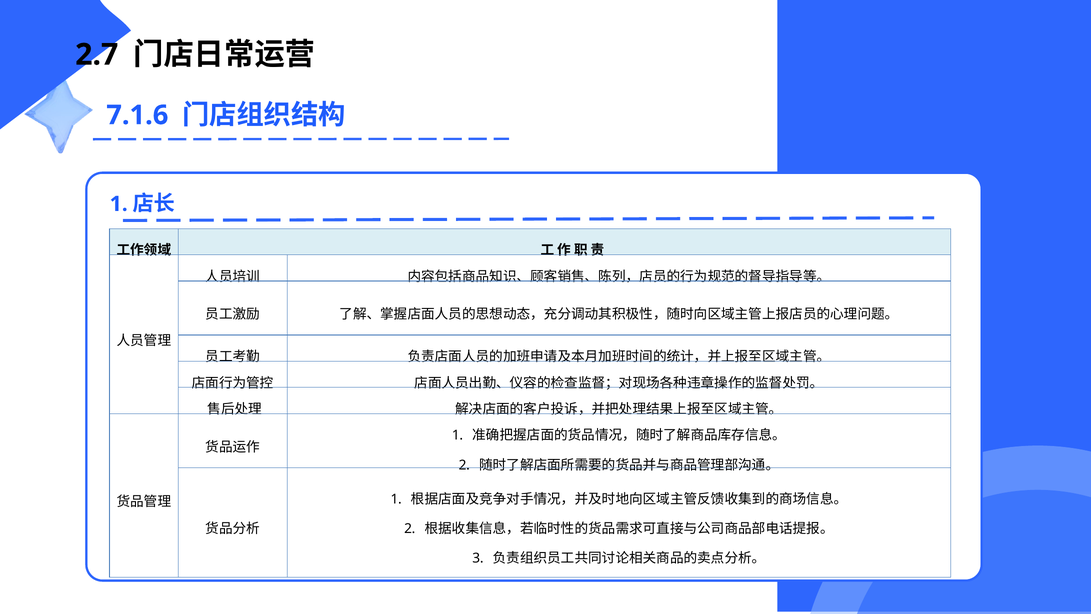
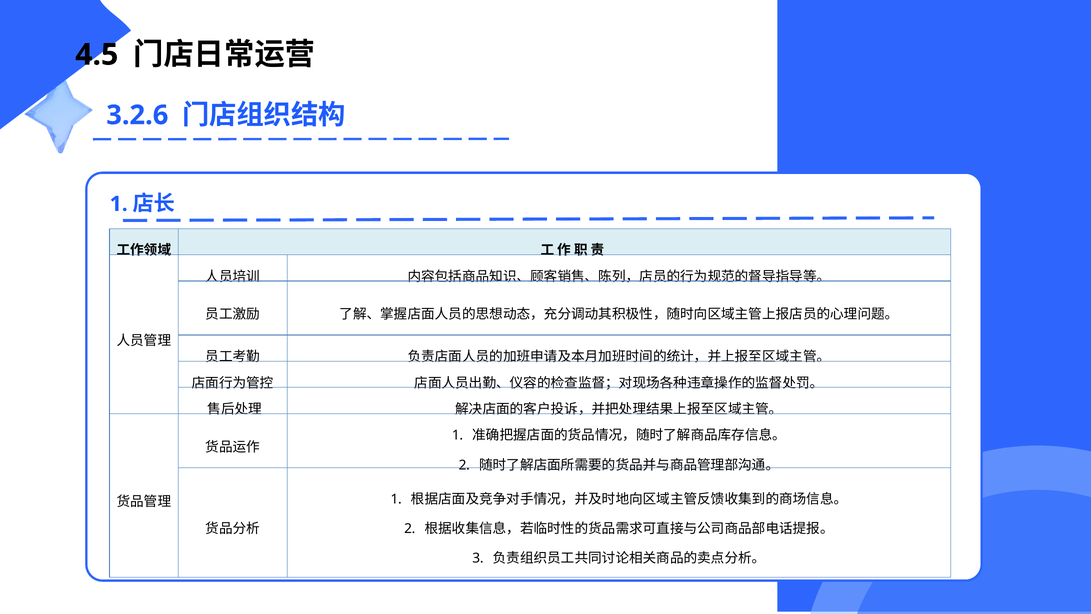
2.7: 2.7 -> 4.5
7.1.6: 7.1.6 -> 3.2.6
